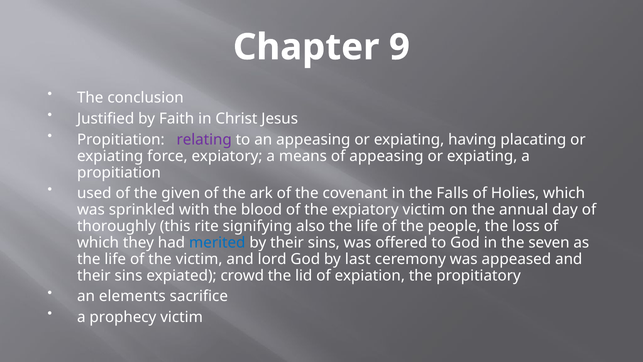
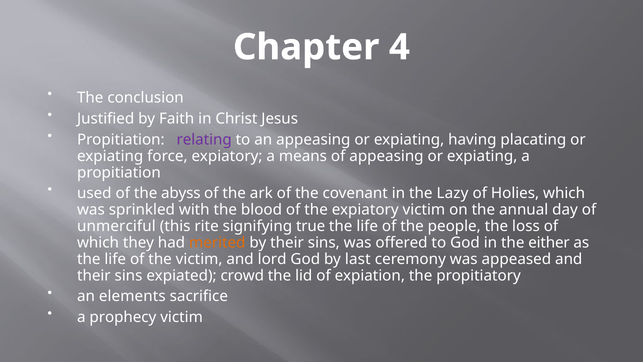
9: 9 -> 4
given: given -> abyss
Falls: Falls -> Lazy
thoroughly: thoroughly -> unmerciful
also: also -> true
merited colour: blue -> orange
seven: seven -> either
